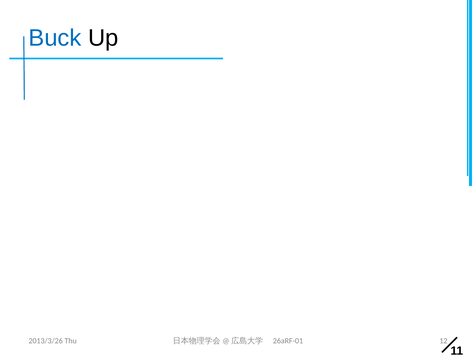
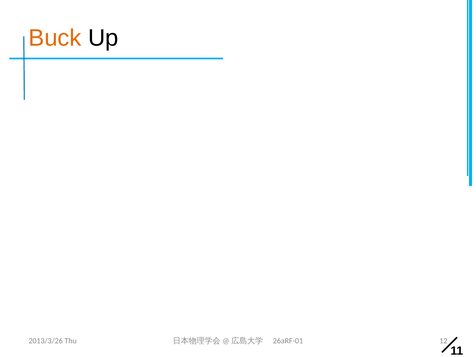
Buck colour: blue -> orange
